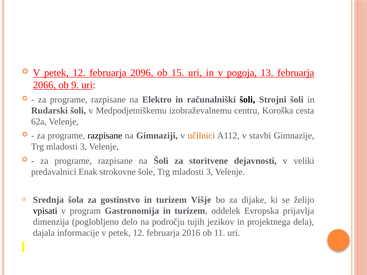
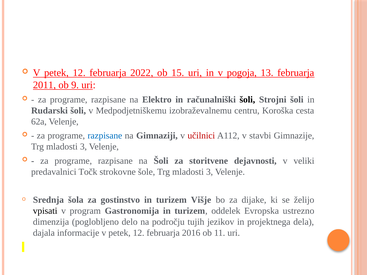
2096: 2096 -> 2022
2066: 2066 -> 2011
razpisane at (105, 136) colour: black -> blue
učilnici colour: orange -> red
Enak: Enak -> Točk
prijavlja: prijavlja -> ustrezno
